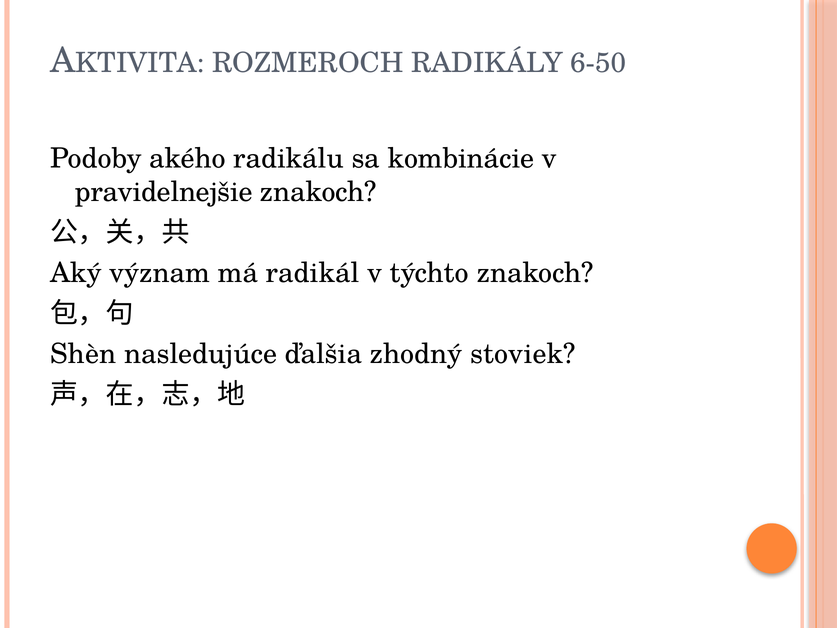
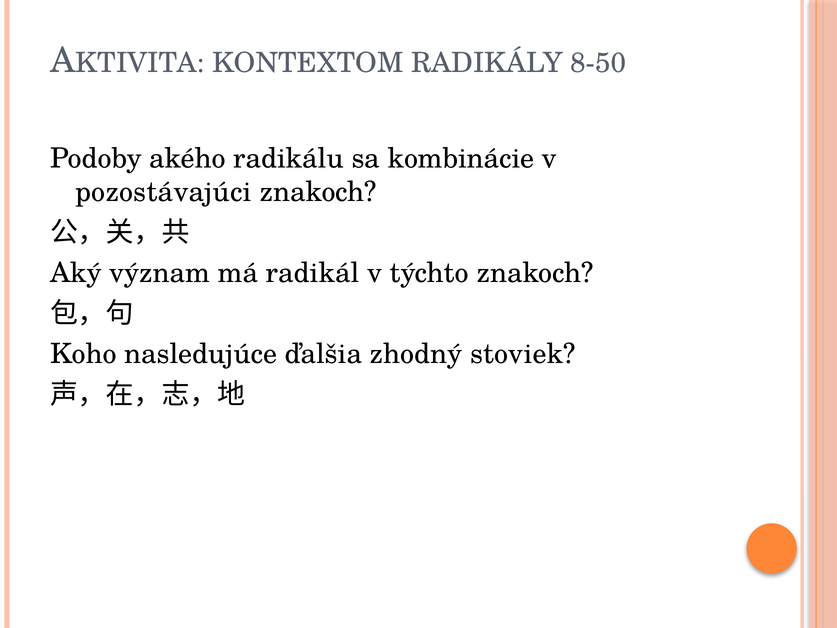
ROZMEROCH: ROZMEROCH -> KONTEXTOM
6-50: 6-50 -> 8-50
pravidelnejšie: pravidelnejšie -> pozostávajúci
Shèn: Shèn -> Koho
